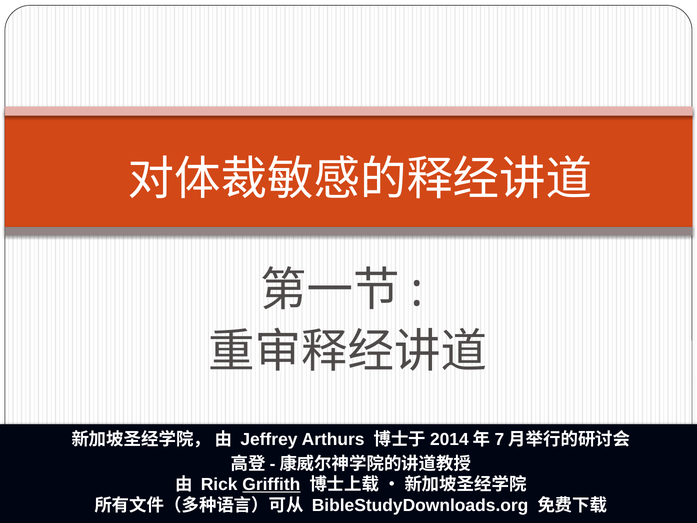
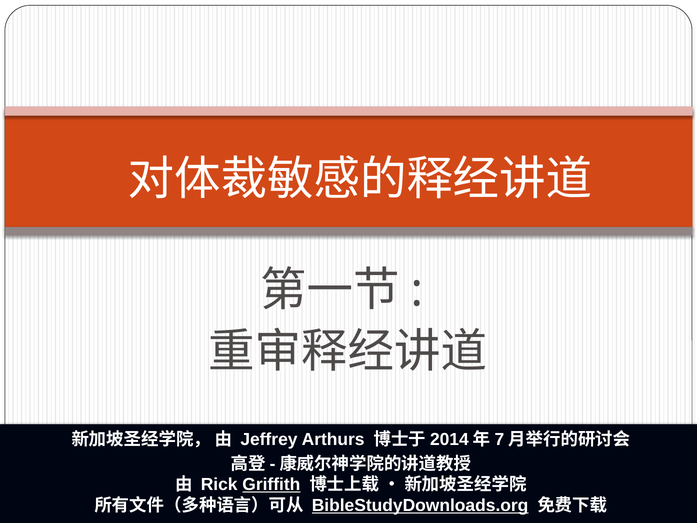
BibleStudyDownloads.org underline: none -> present
